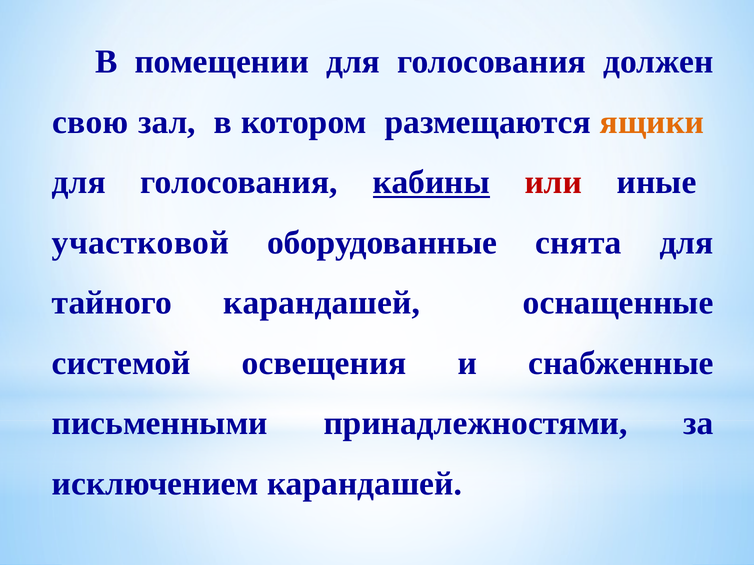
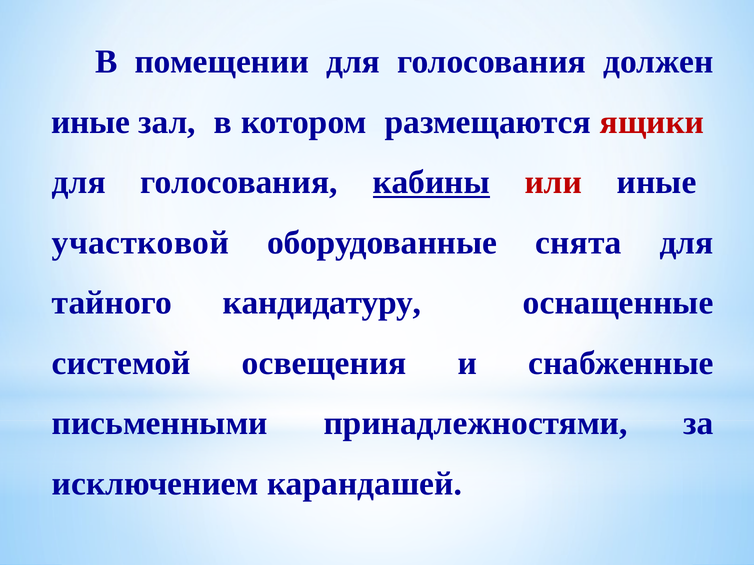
свою at (90, 122): свою -> иные
ящики colour: orange -> red
тайного карандашей: карандашей -> кандидатуру
